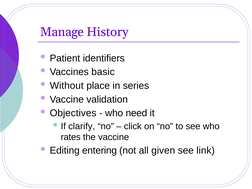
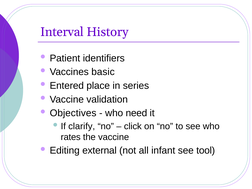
Manage: Manage -> Interval
Without: Without -> Entered
entering: entering -> external
given: given -> infant
link: link -> tool
